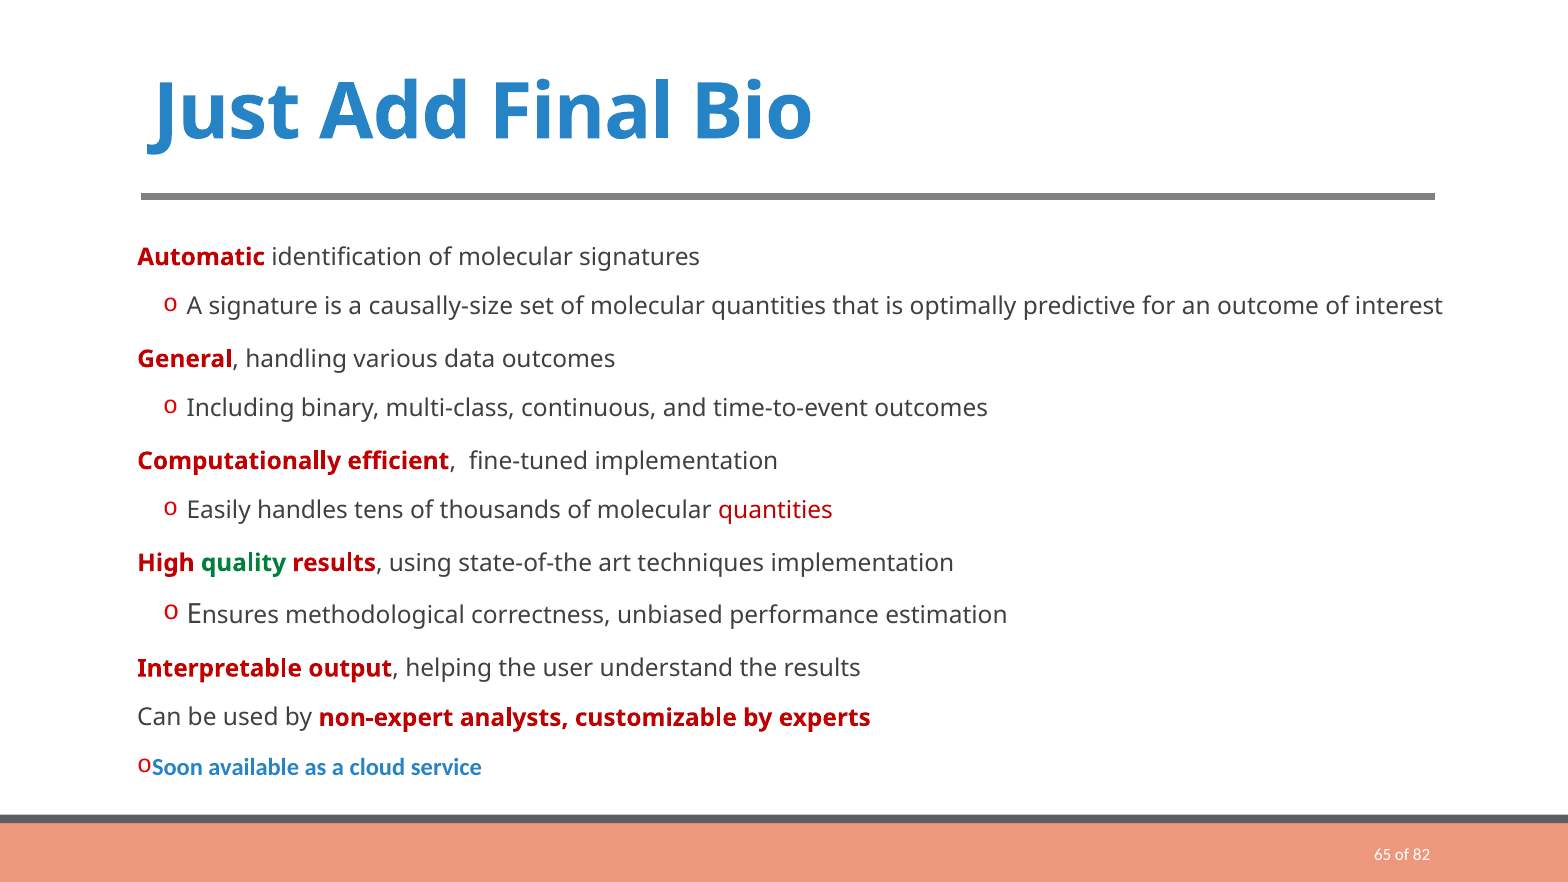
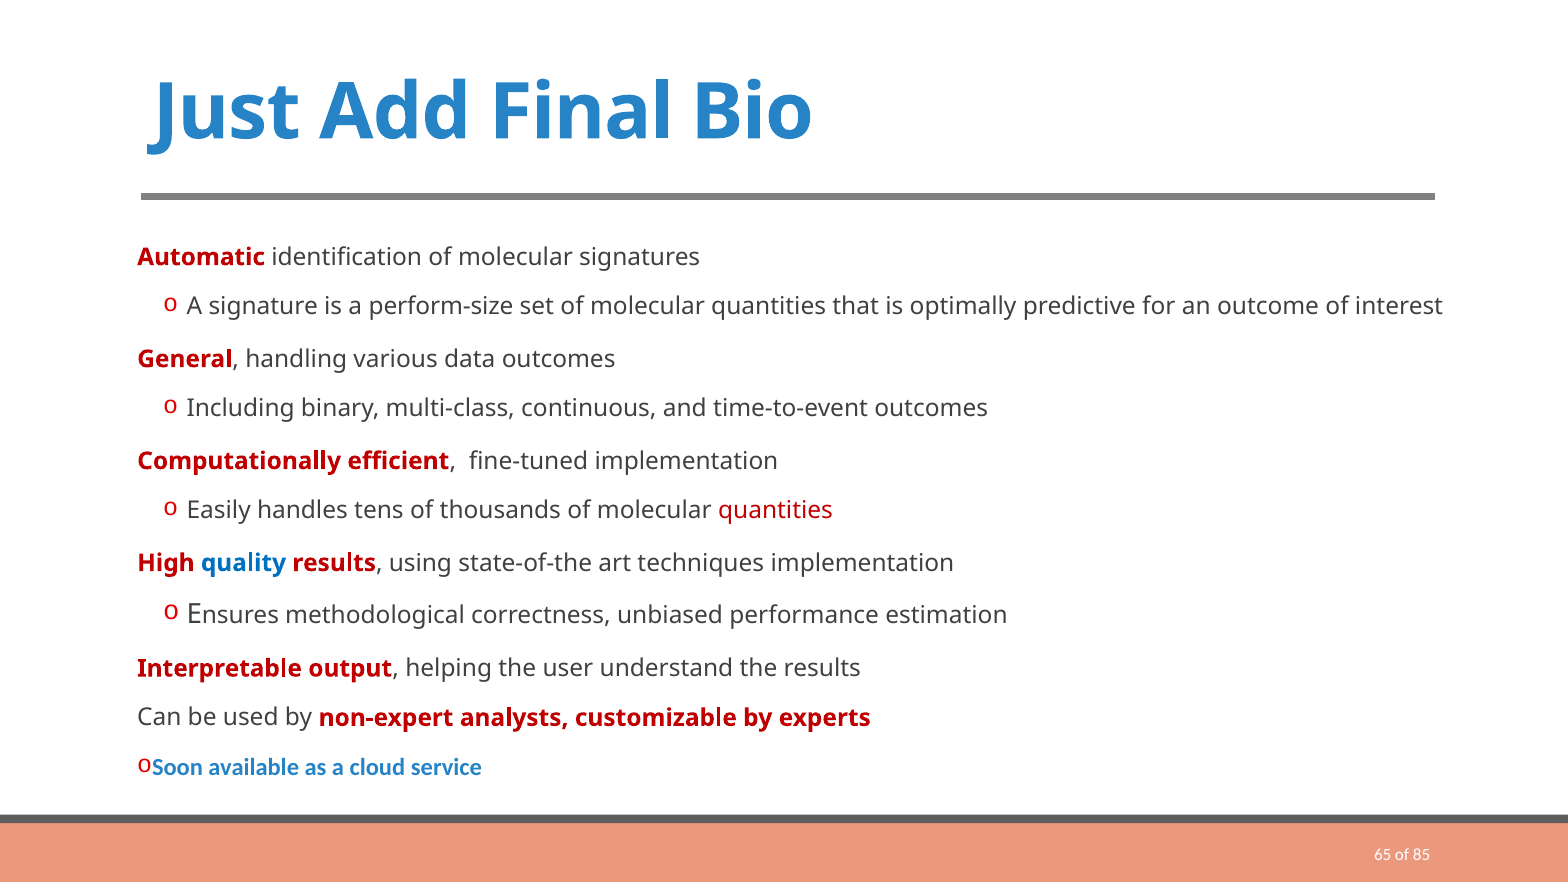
causally-size: causally-size -> perform-size
quality colour: green -> blue
82: 82 -> 85
